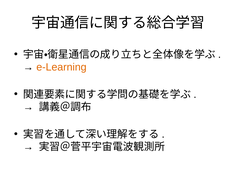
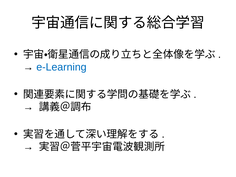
e-Learning colour: orange -> blue
